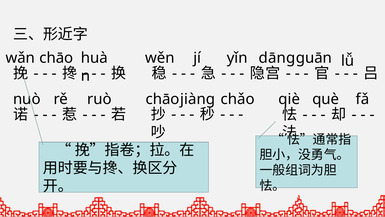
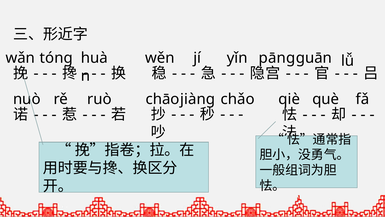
chāo at (56, 58): chāo -> tóng
dāng: dāng -> pāng
